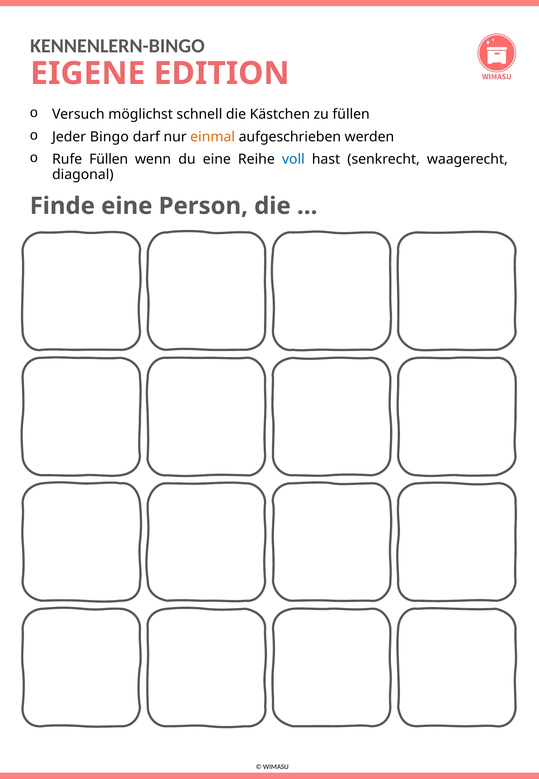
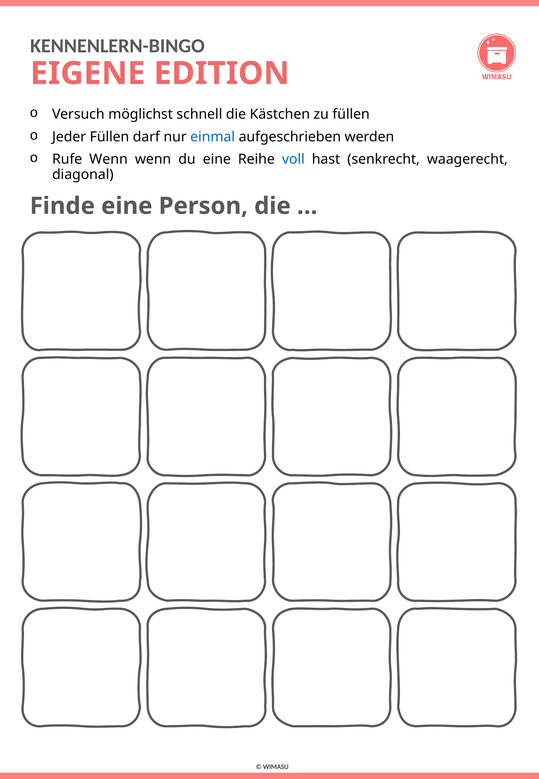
Jeder Bingo: Bingo -> Füllen
einmal colour: orange -> blue
Rufe Füllen: Füllen -> Wenn
